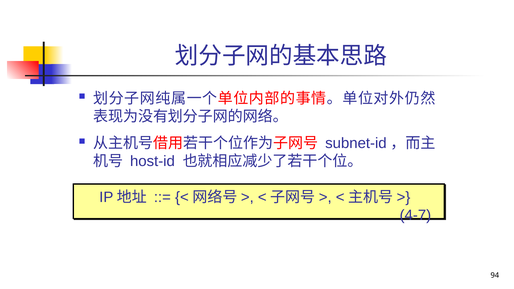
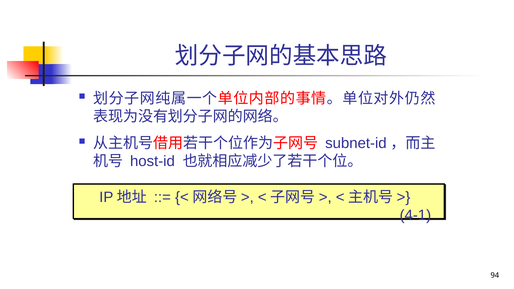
4-7: 4-7 -> 4-1
